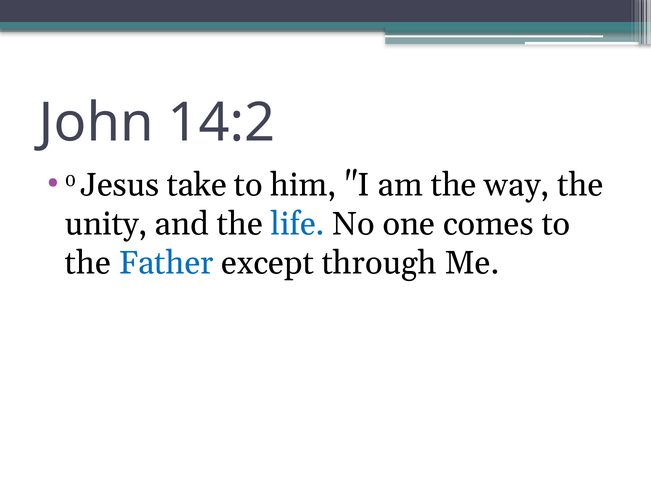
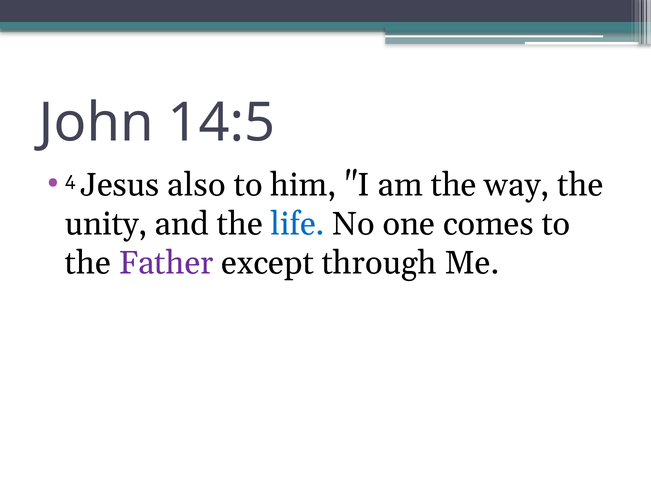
14:2: 14:2 -> 14:5
0: 0 -> 4
take: take -> also
Father colour: blue -> purple
